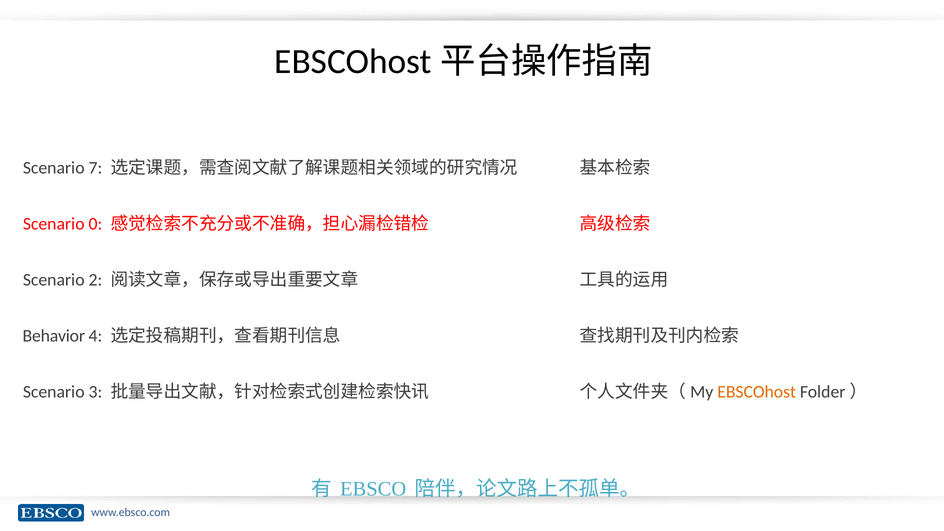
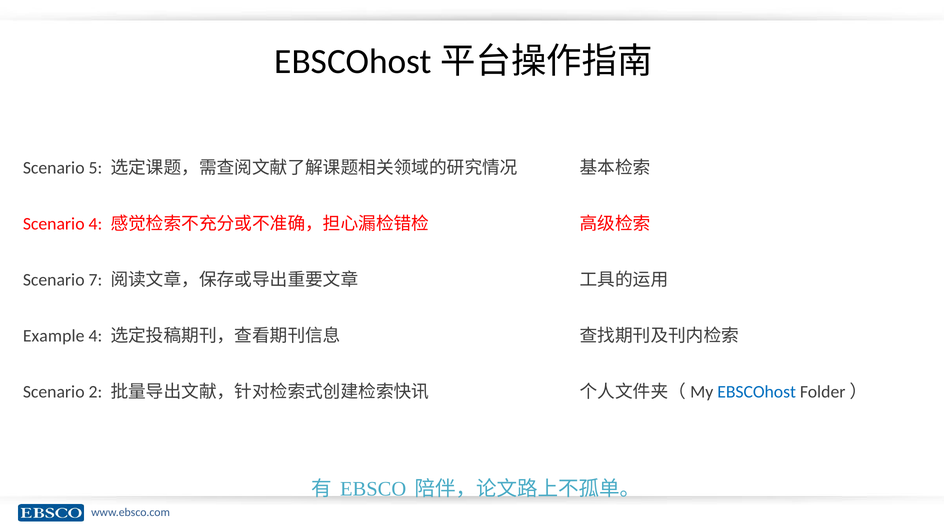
7: 7 -> 5
Scenario 0: 0 -> 4
2: 2 -> 7
Behavior: Behavior -> Example
3: 3 -> 2
EBSCOhost colour: orange -> blue
